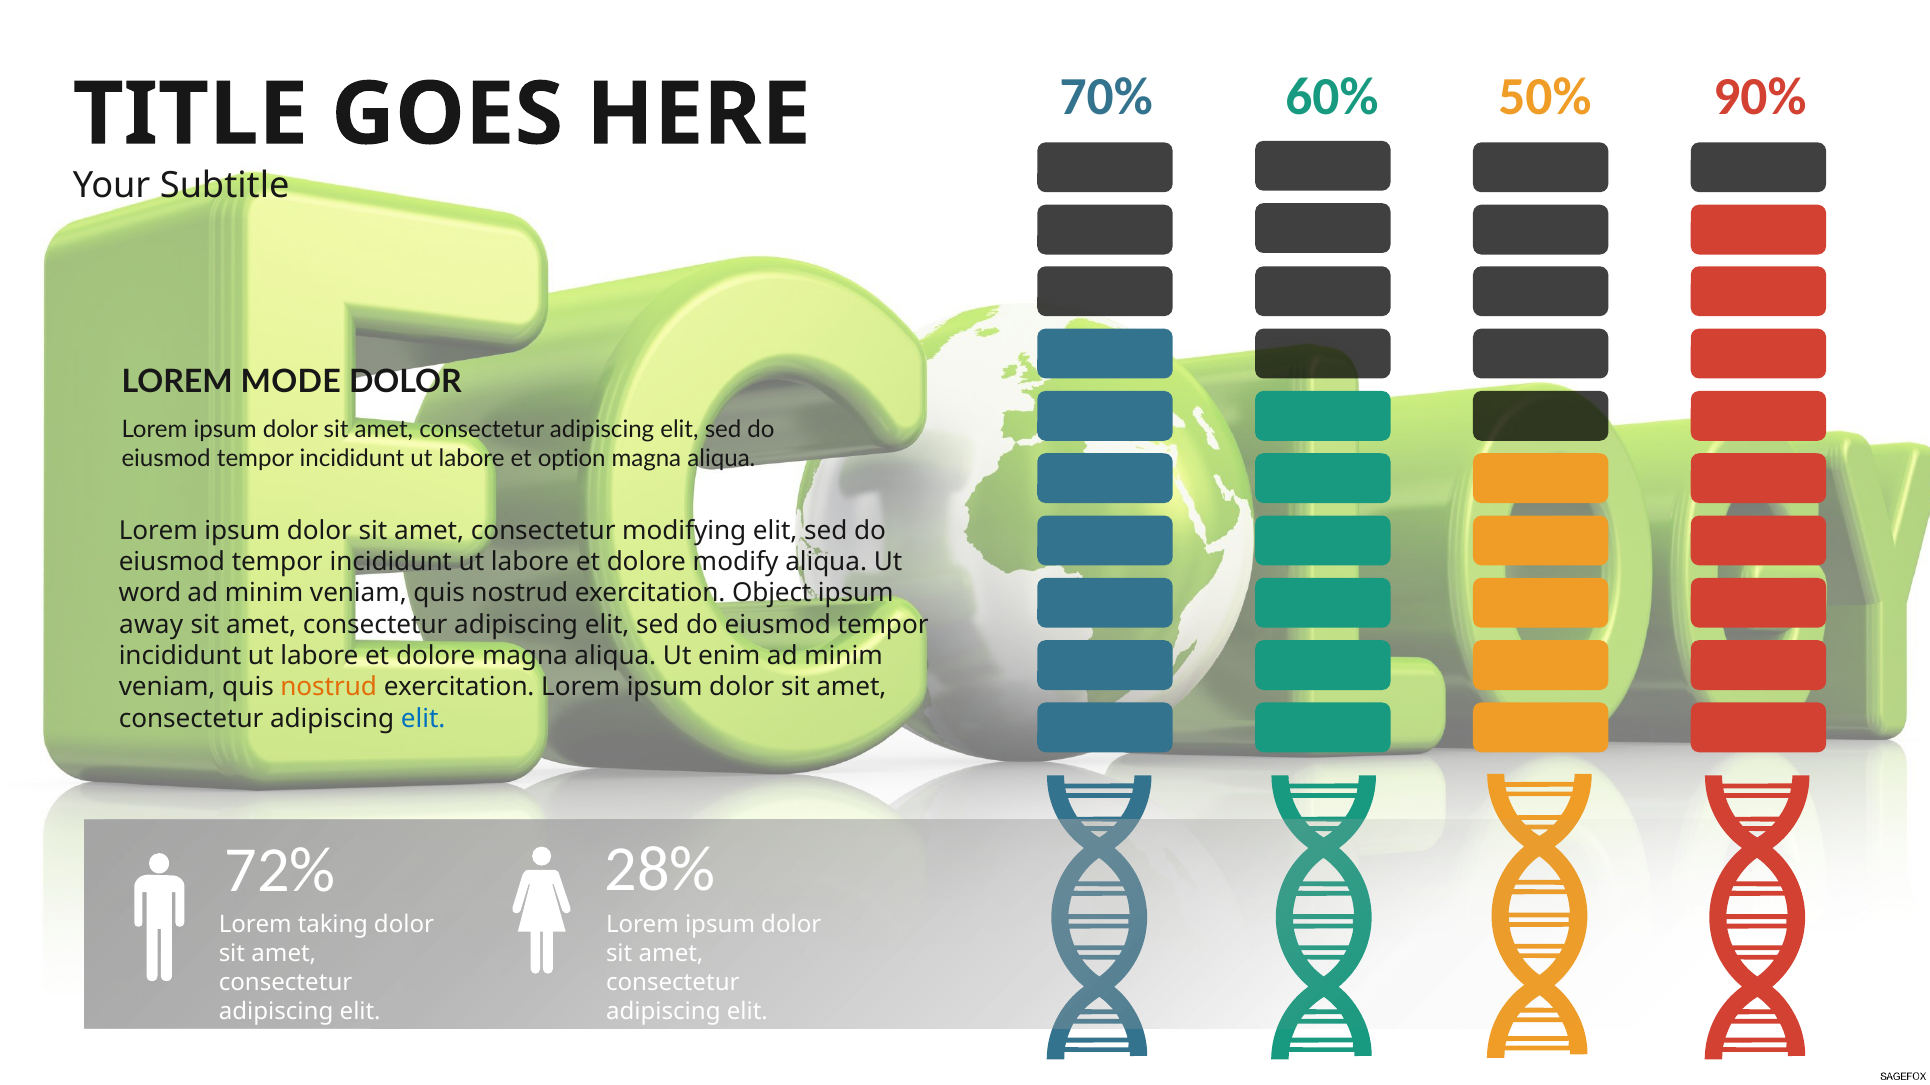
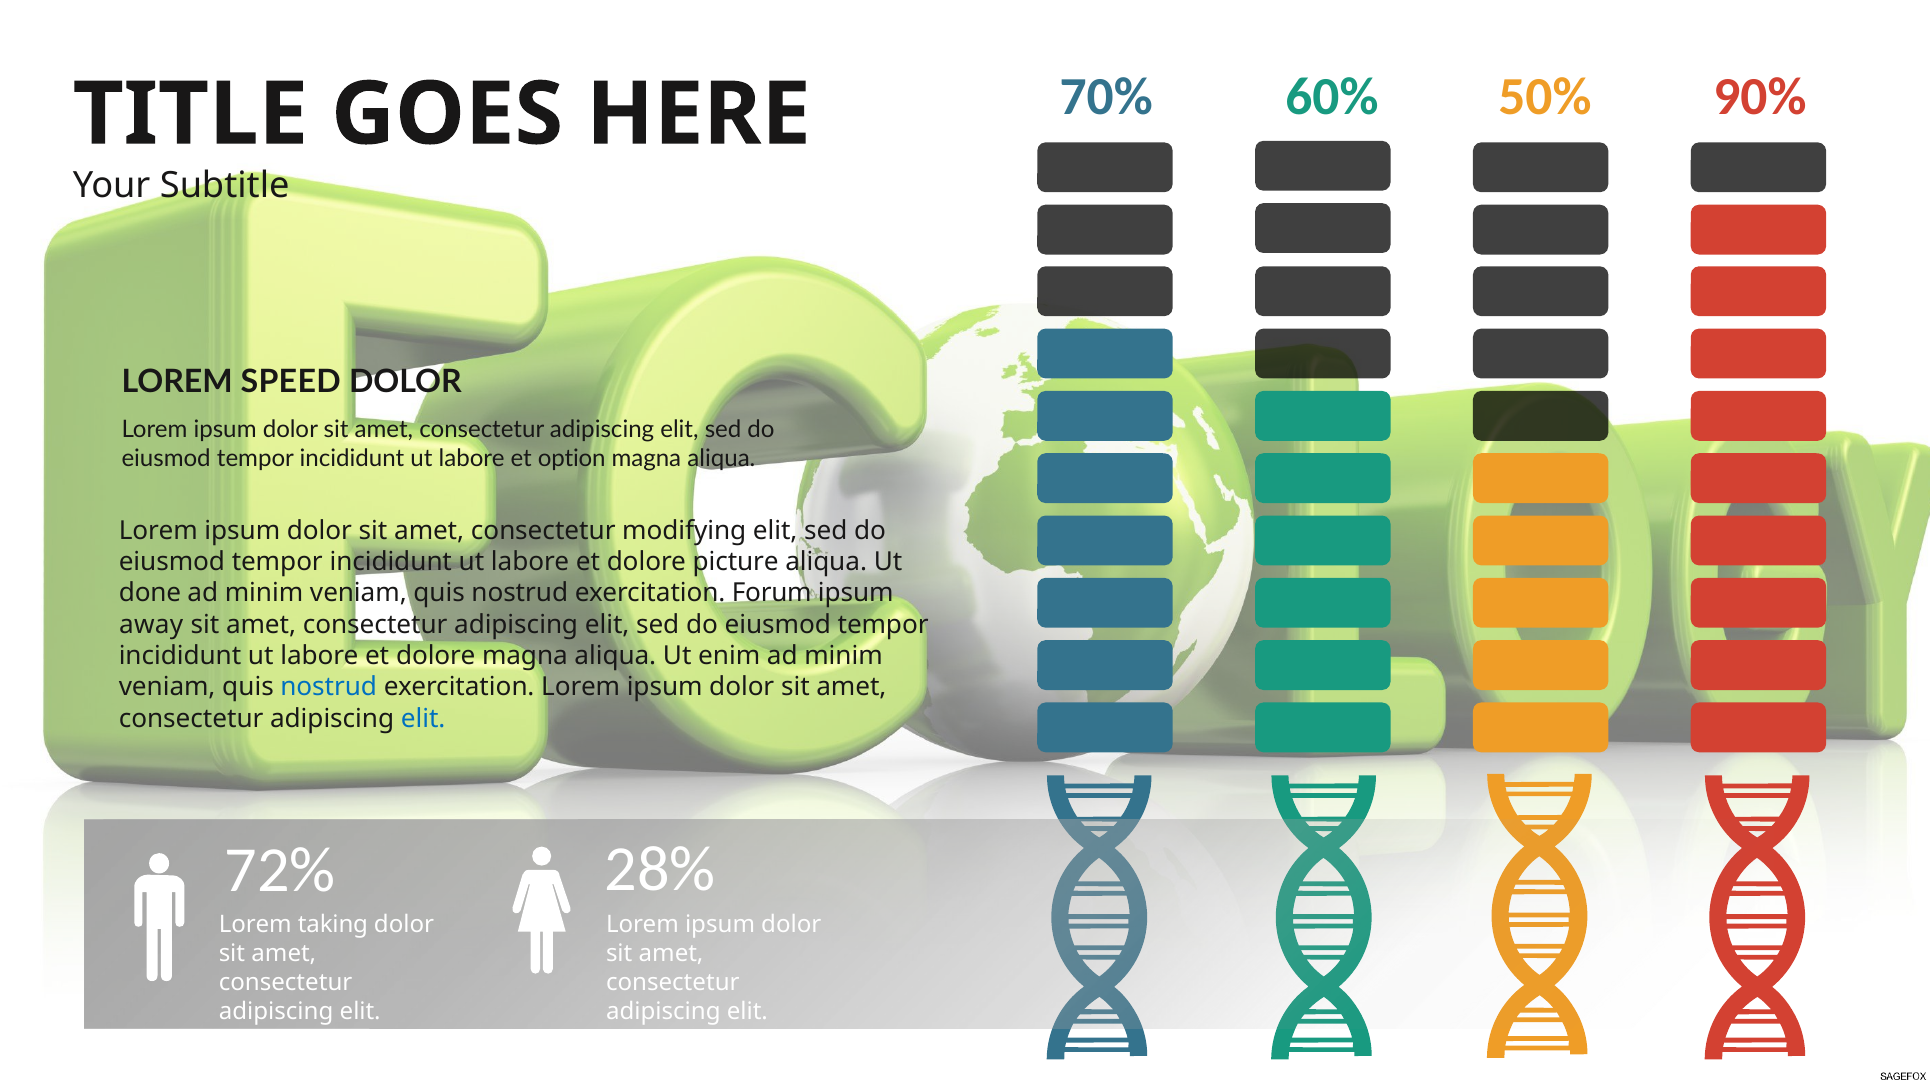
MODE: MODE -> SPEED
modify: modify -> picture
word: word -> done
Object: Object -> Forum
nostrud at (329, 688) colour: orange -> blue
